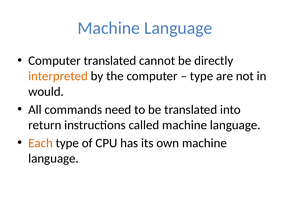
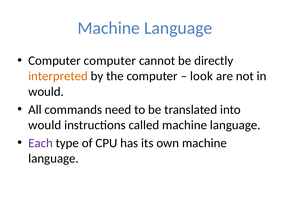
Computer translated: translated -> computer
type at (202, 76): type -> look
return at (45, 125): return -> would
Each colour: orange -> purple
